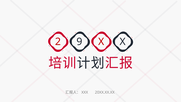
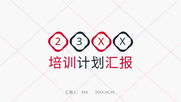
9: 9 -> 3
